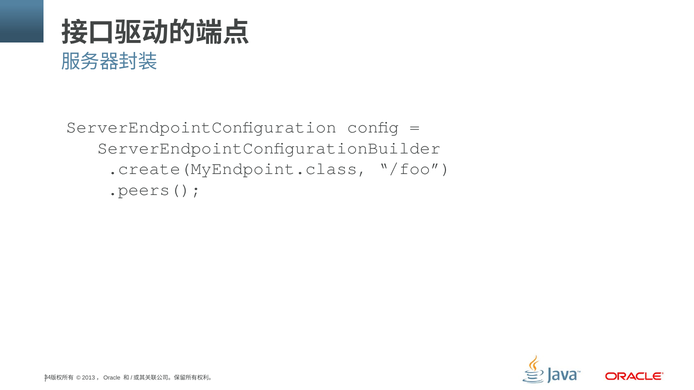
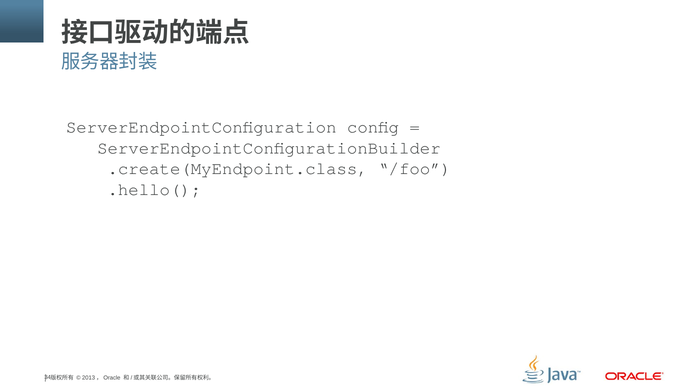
.peers(: .peers( -> .hello(
